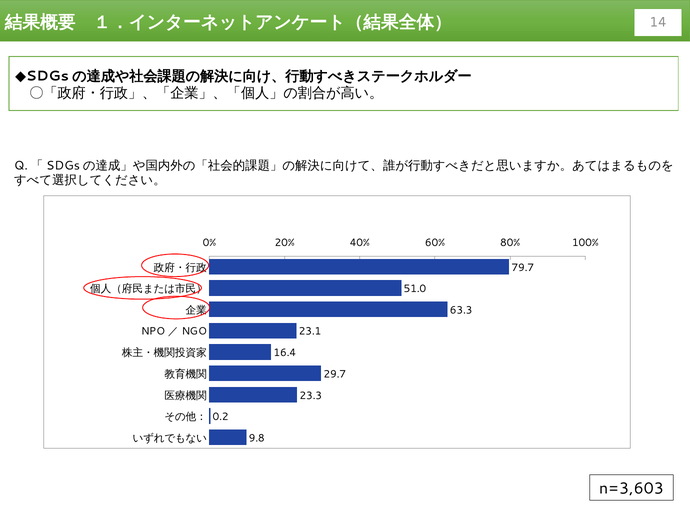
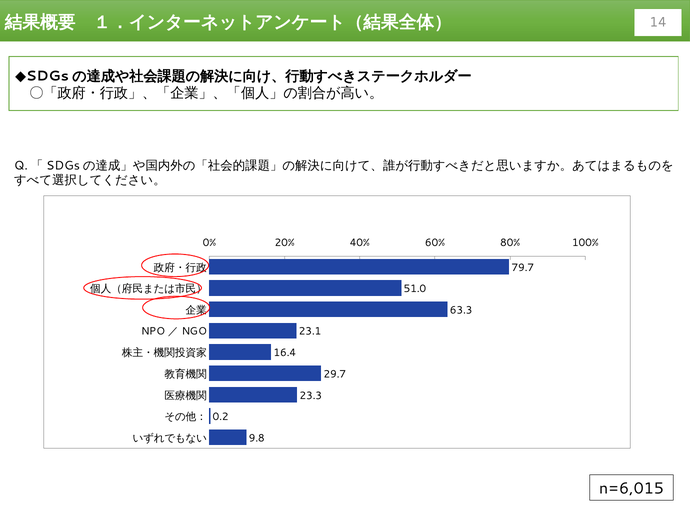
n=3,603: n=3,603 -> n=6,015
